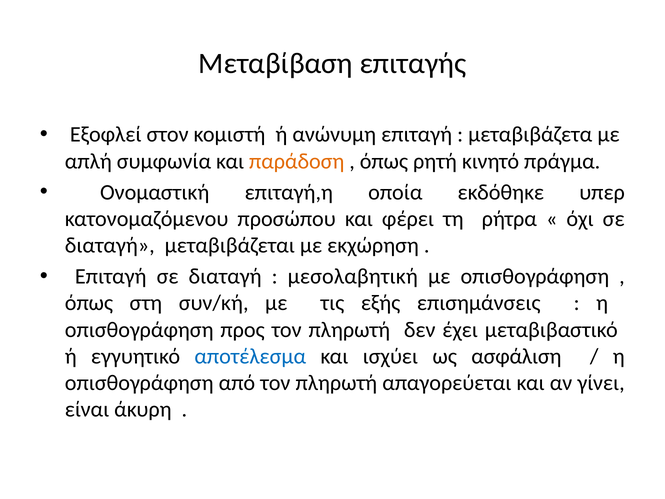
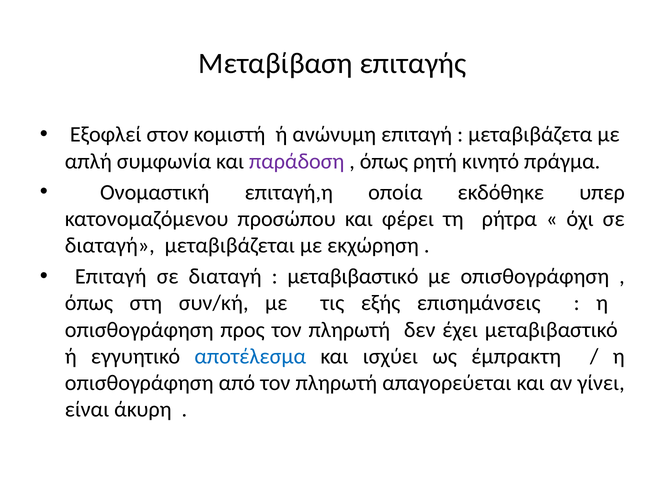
παράδοση colour: orange -> purple
μεσολαβητική at (353, 276): μεσολαβητική -> μεταβιβαστικό
ασφάλιση: ασφάλιση -> έμπρακτη
